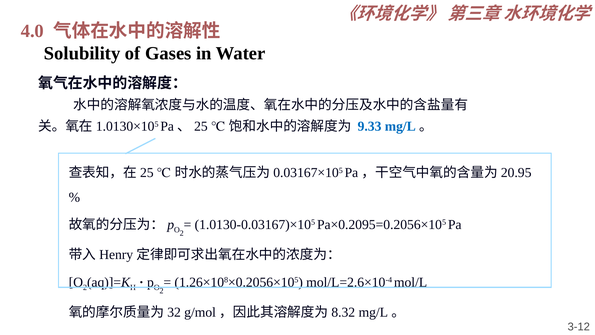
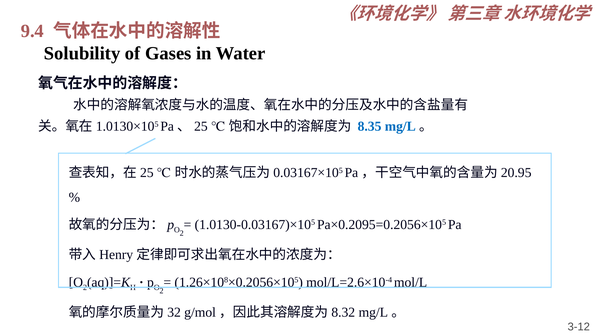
4.0: 4.0 -> 9.4
9.33: 9.33 -> 8.35
